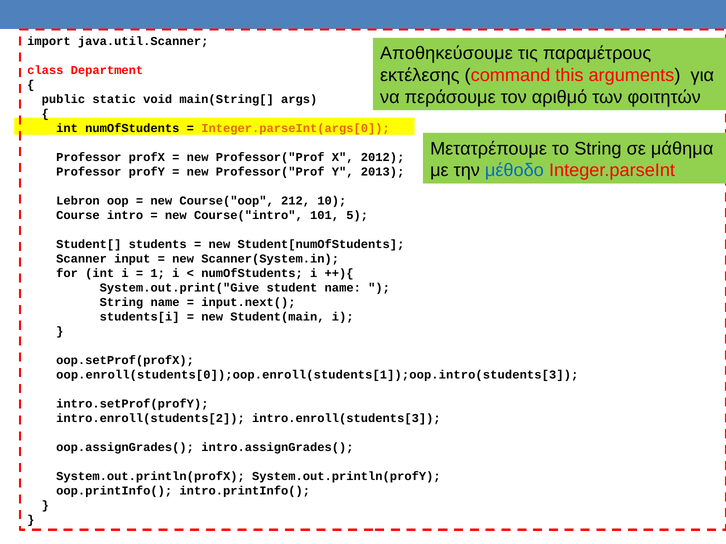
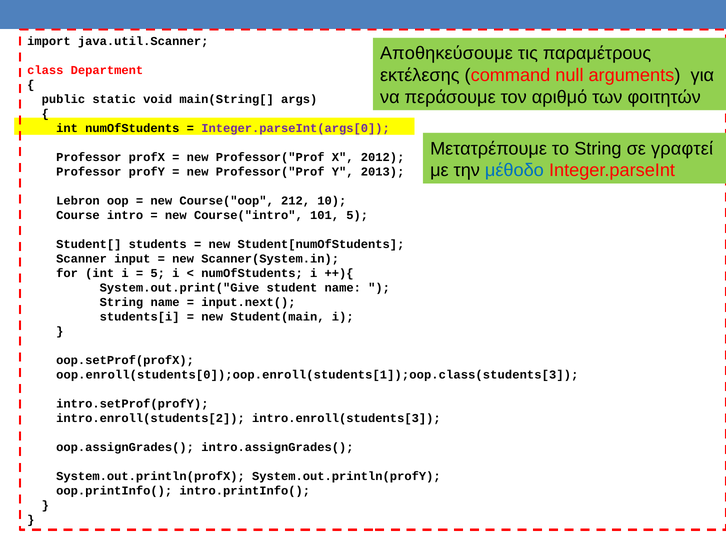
this: this -> null
Integer.parseInt(args[0 colour: orange -> purple
μάθημα: μάθημα -> γραφτεί
1 at (158, 273): 1 -> 5
oop.enroll(students[0]);oop.enroll(students[1]);oop.intro(students[3: oop.enroll(students[0]);oop.enroll(students[1]);oop.intro(students[3 -> oop.enroll(students[0]);oop.enroll(students[1]);oop.class(students[3
